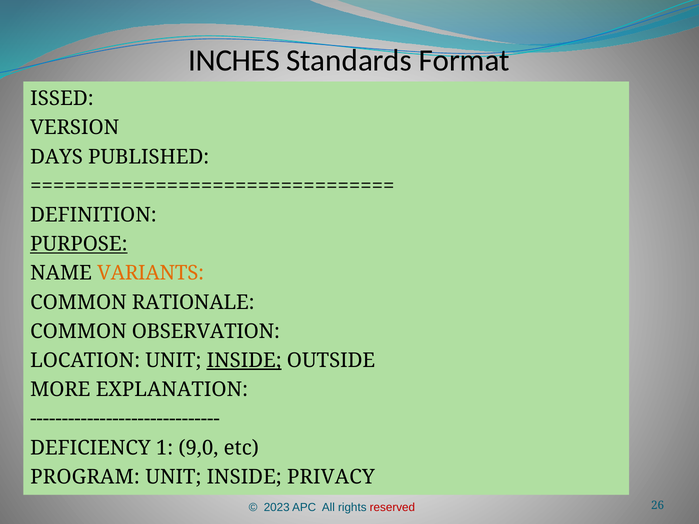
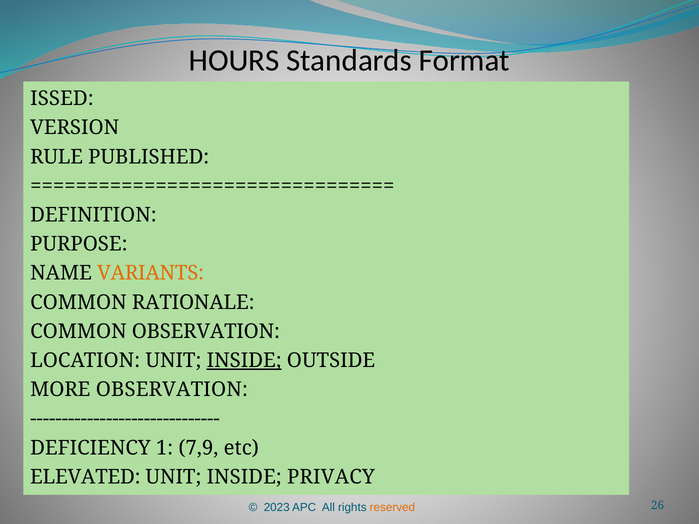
INCHES: INCHES -> HOURS
DAYS: DAYS -> RULE
PURPOSE underline: present -> none
MORE EXPLANATION: EXPLANATION -> OBSERVATION
9,0: 9,0 -> 7,9
PROGRAM: PROGRAM -> ELEVATED
reserved colour: red -> orange
